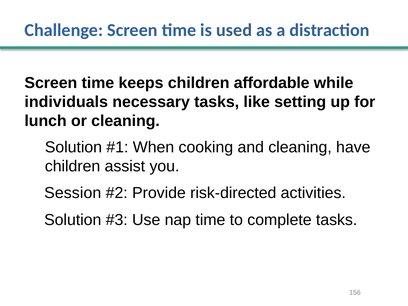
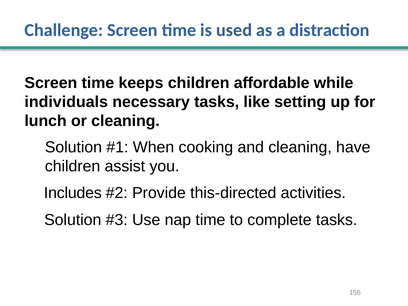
Session: Session -> Includes
risk-directed: risk-directed -> this-directed
